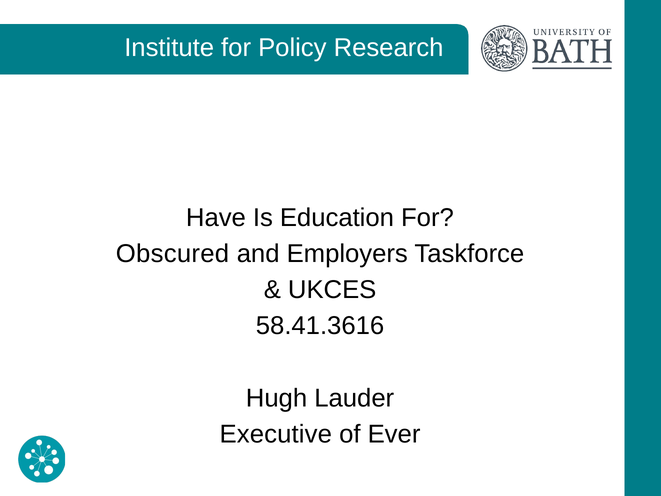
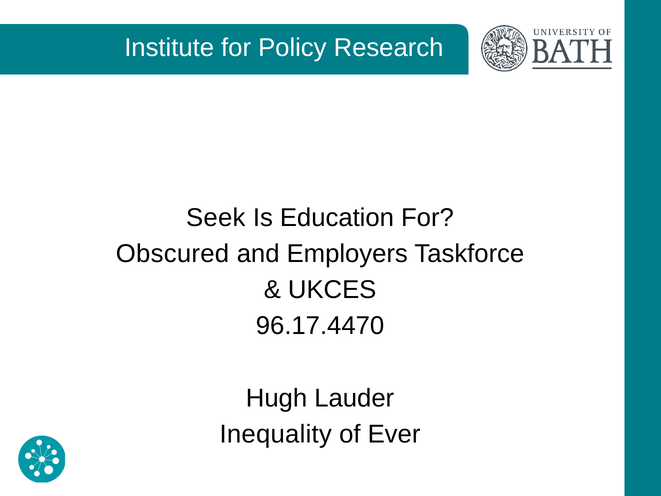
Have: Have -> Seek
58.41.3616: 58.41.3616 -> 96.17.4470
Executive: Executive -> Inequality
